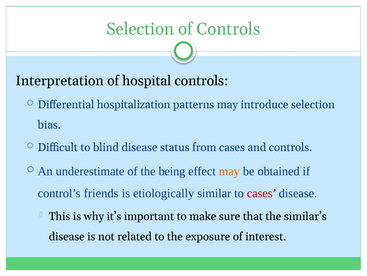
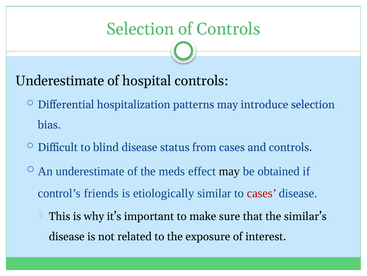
Interpretation at (60, 81): Interpretation -> Underestimate
being: being -> meds
may at (229, 171) colour: orange -> black
